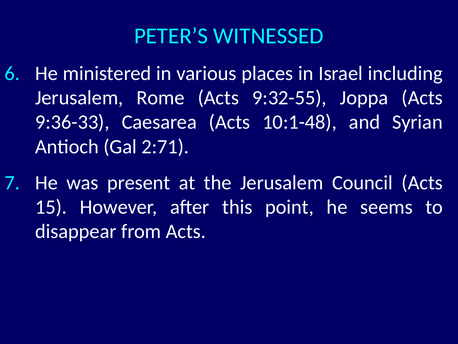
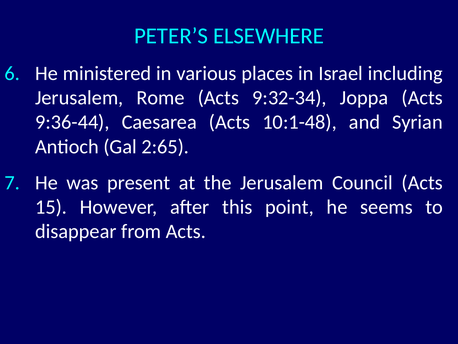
WITNESSED: WITNESSED -> ELSEWHERE
9:32-55: 9:32-55 -> 9:32-34
9:36-33: 9:36-33 -> 9:36-44
2:71: 2:71 -> 2:65
